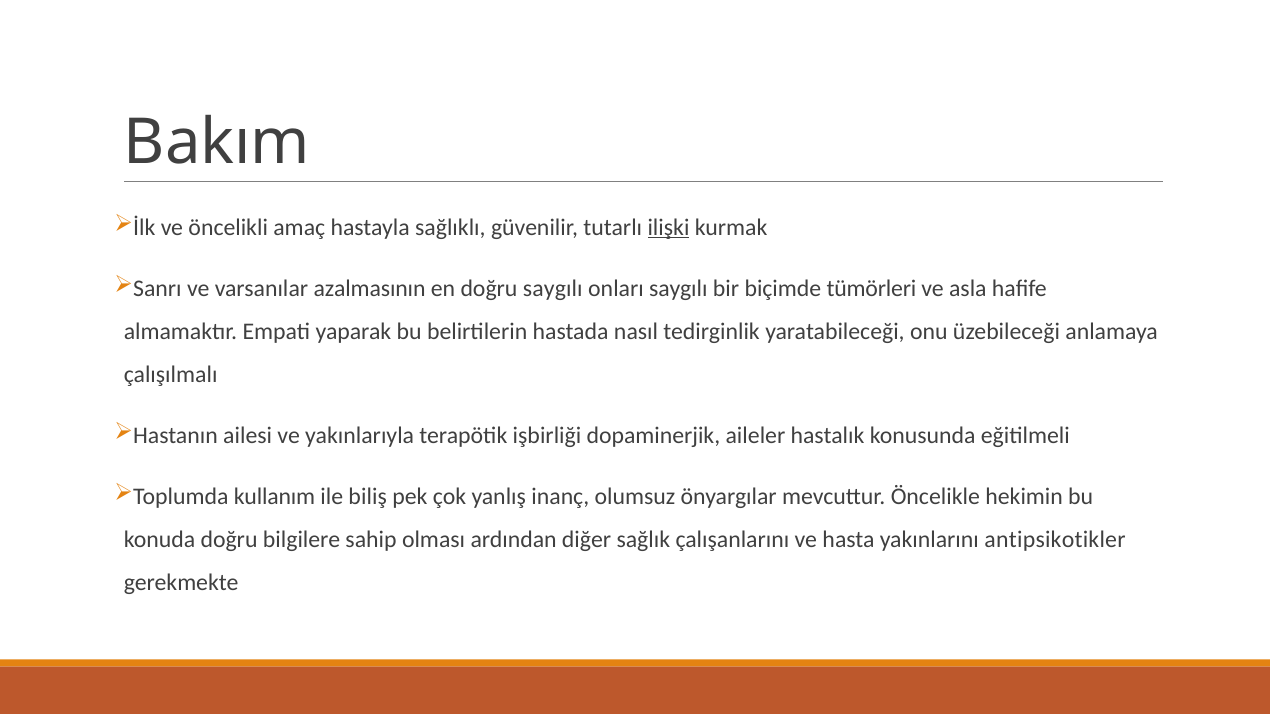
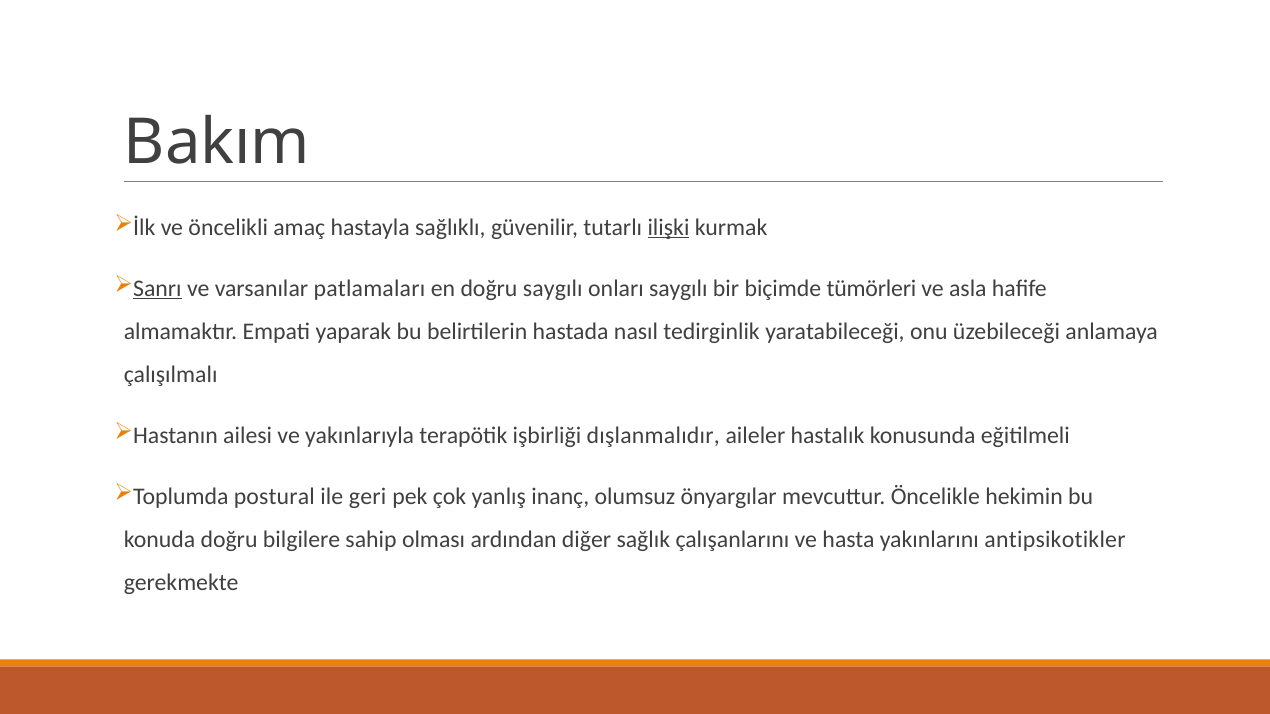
Sanrı underline: none -> present
azalmasının: azalmasının -> patlamaları
dopaminerjik: dopaminerjik -> dışlanmalıdır
kullanım: kullanım -> postural
biliş: biliş -> geri
